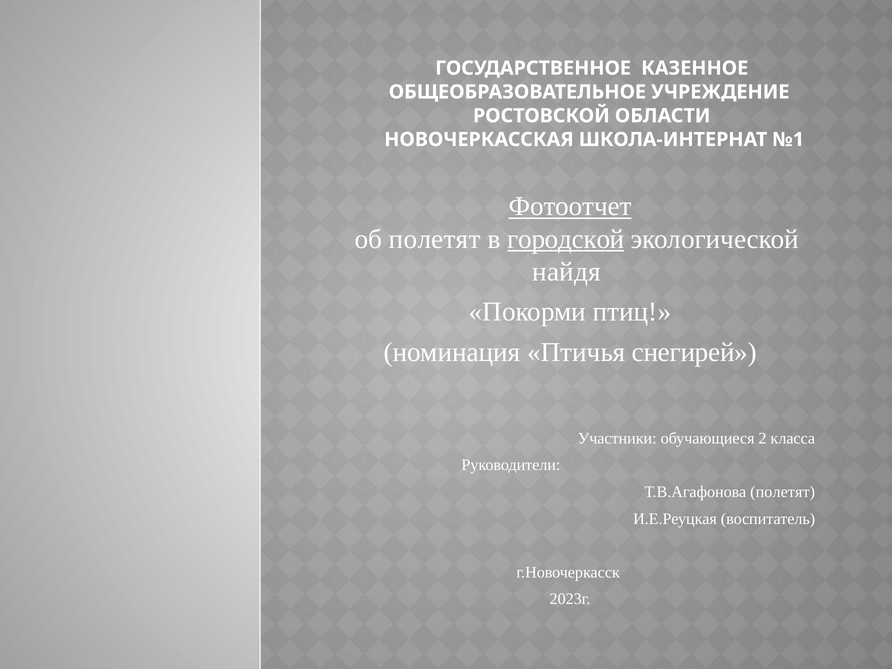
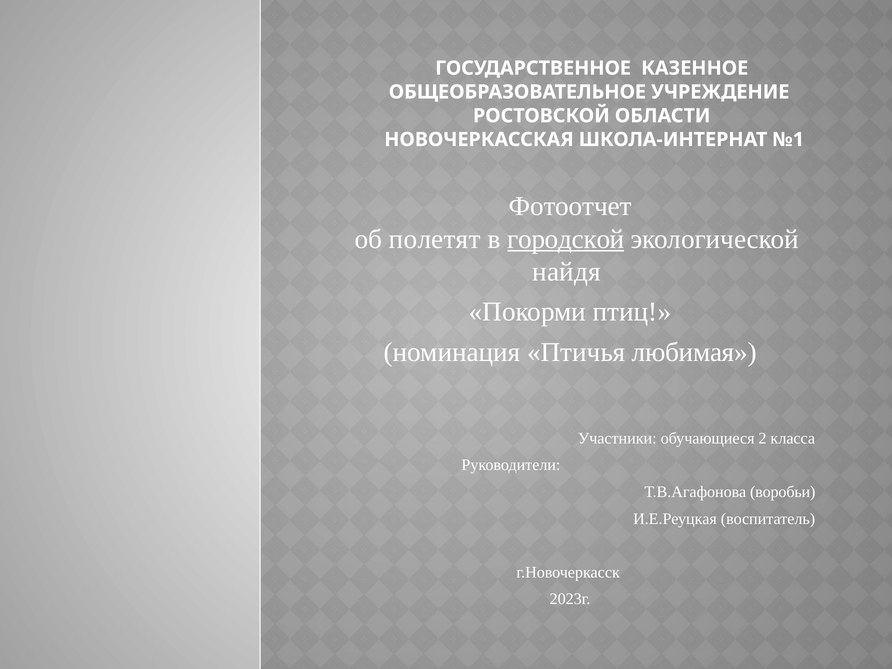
Фотоотчет underline: present -> none
снегирей: снегирей -> любимая
Т.В.Агафонова полетят: полетят -> воробьи
